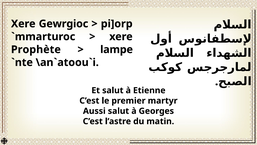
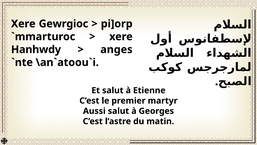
Prophète: Prophète -> Hanhwdy
lampe: lampe -> anges
